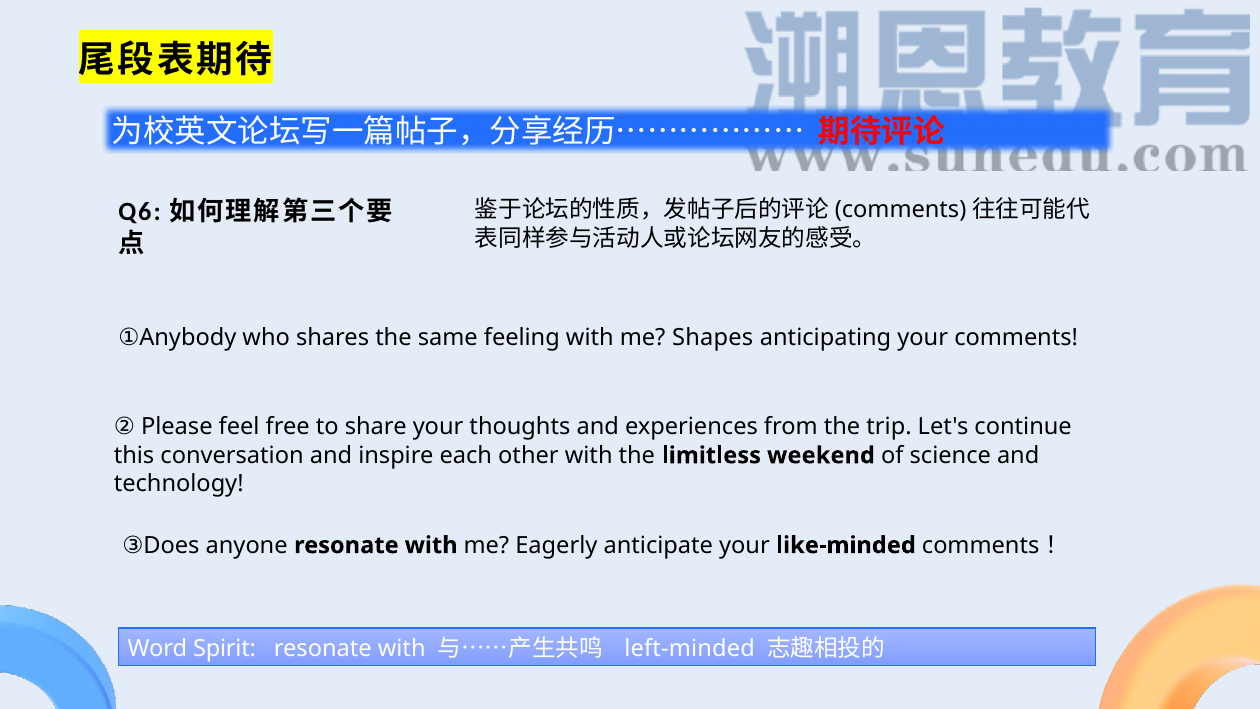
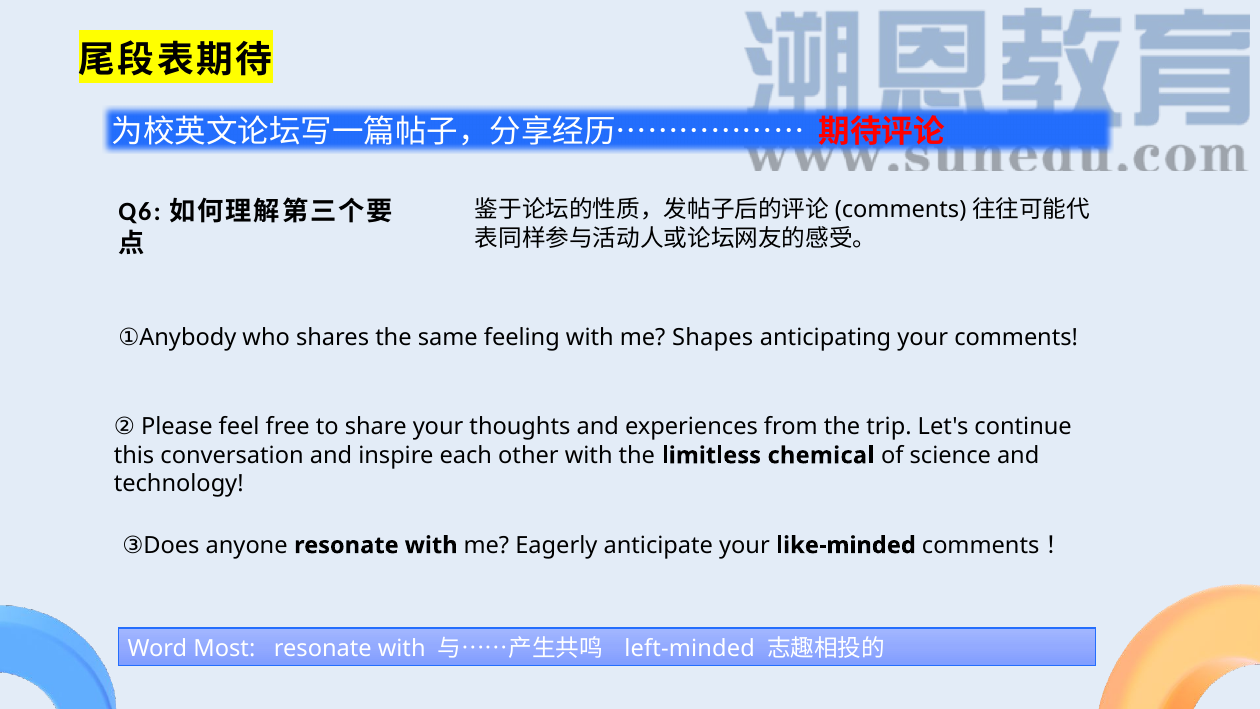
weekend: weekend -> chemical
Spirit: Spirit -> Most
